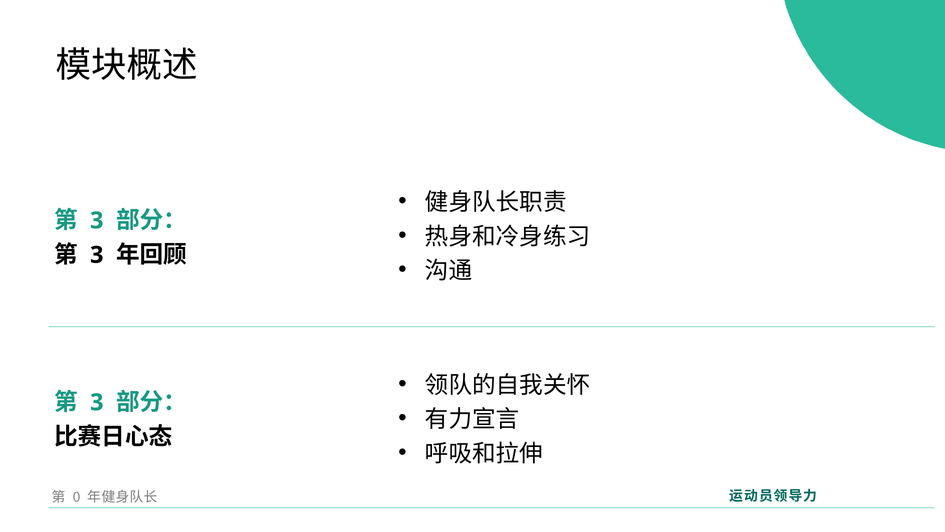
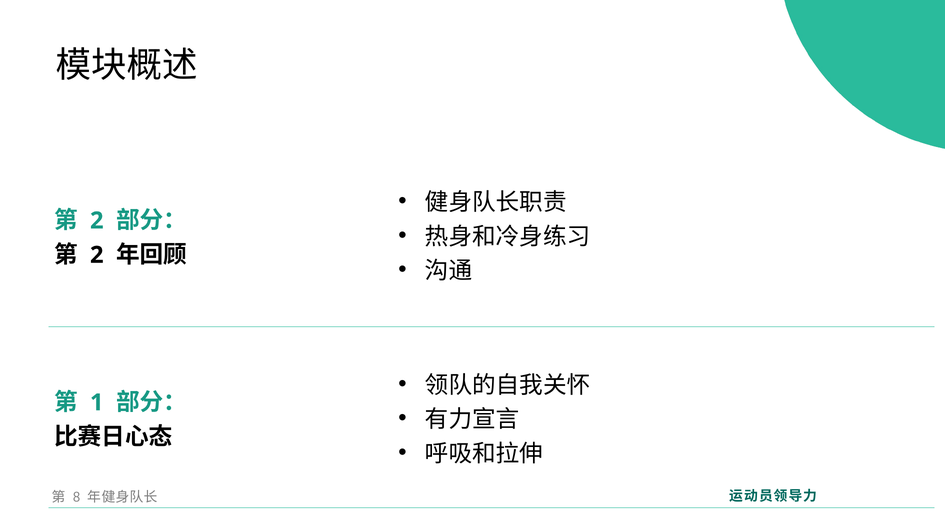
3 at (97, 220): 3 -> 2
3 at (97, 255): 3 -> 2
3 at (97, 402): 3 -> 1
0: 0 -> 8
